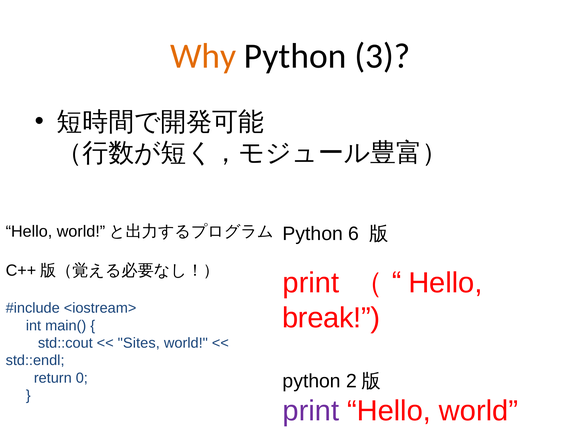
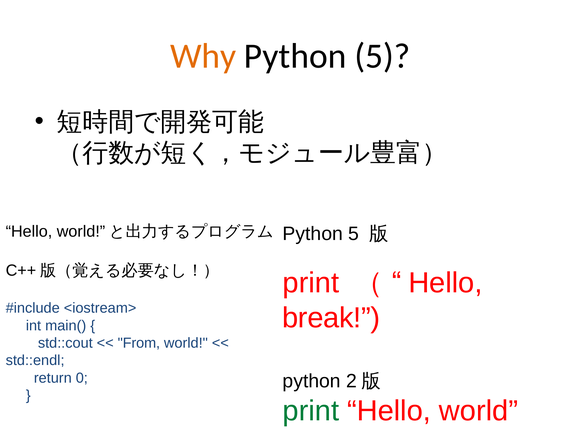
3 at (382, 56): 3 -> 5
6 at (354, 234): 6 -> 5
Sites: Sites -> From
print at (311, 411) colour: purple -> green
